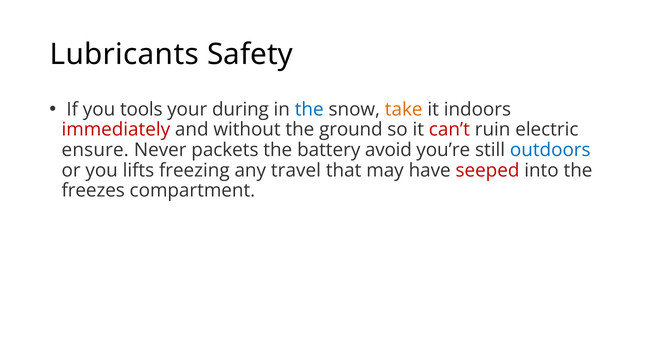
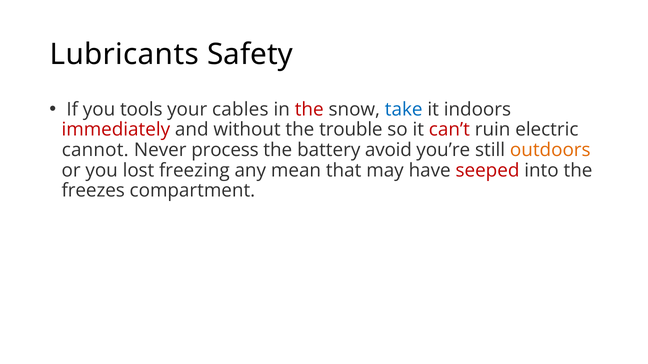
during: during -> cables
the at (309, 110) colour: blue -> red
take colour: orange -> blue
ground: ground -> trouble
ensure: ensure -> cannot
packets: packets -> process
outdoors colour: blue -> orange
lifts: lifts -> lost
travel: travel -> mean
